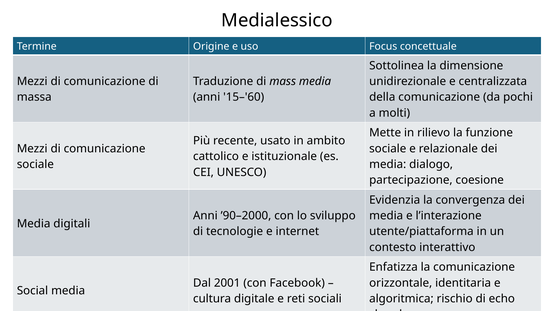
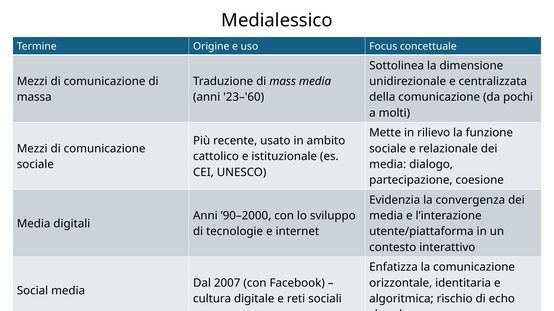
15–'60: 15–'60 -> 23–'60
2001: 2001 -> 2007
